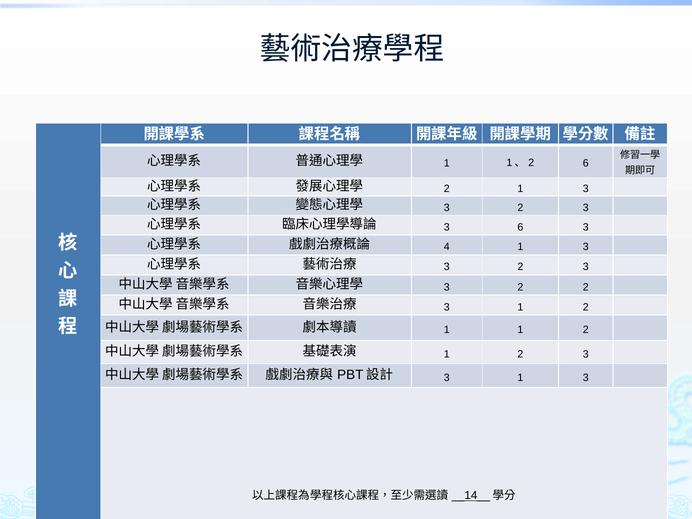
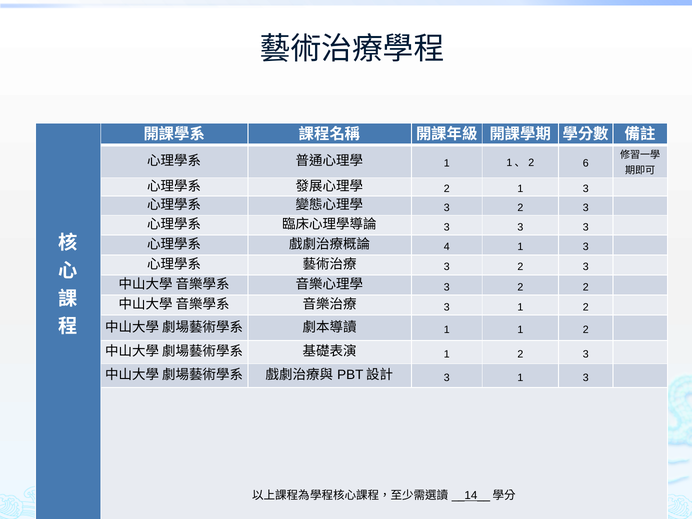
6 at (520, 227): 6 -> 3
